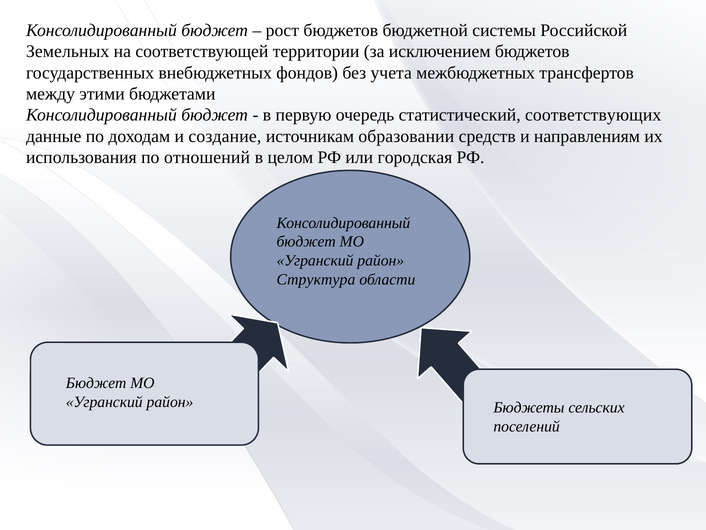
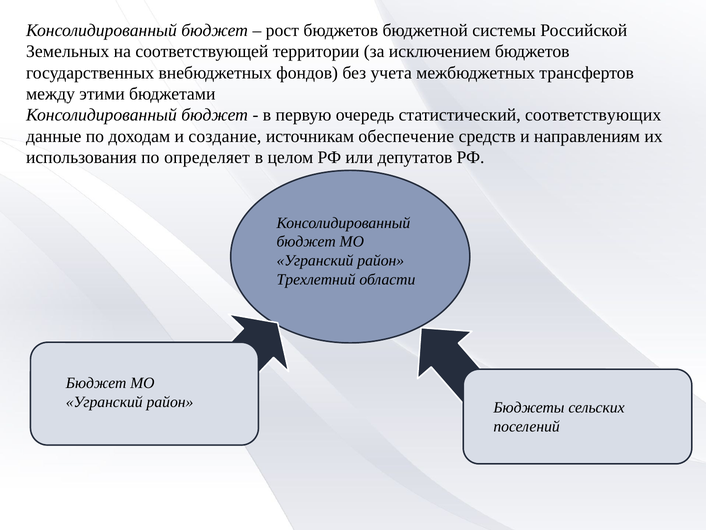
образовании: образовании -> обеспечение
отношений: отношений -> определяет
городская: городская -> депутатов
Структура: Структура -> Трехлетний
